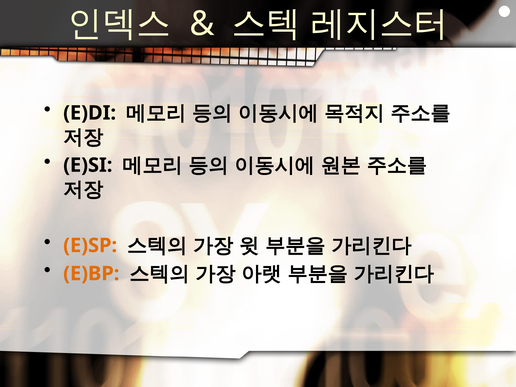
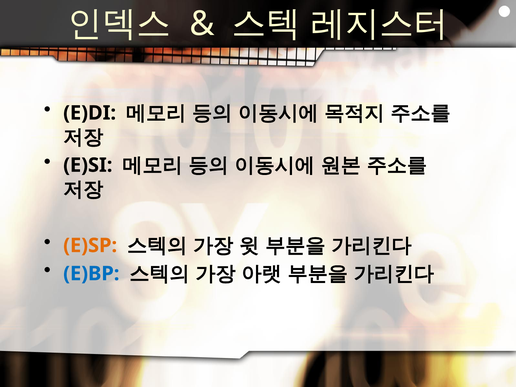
E)BP colour: orange -> blue
